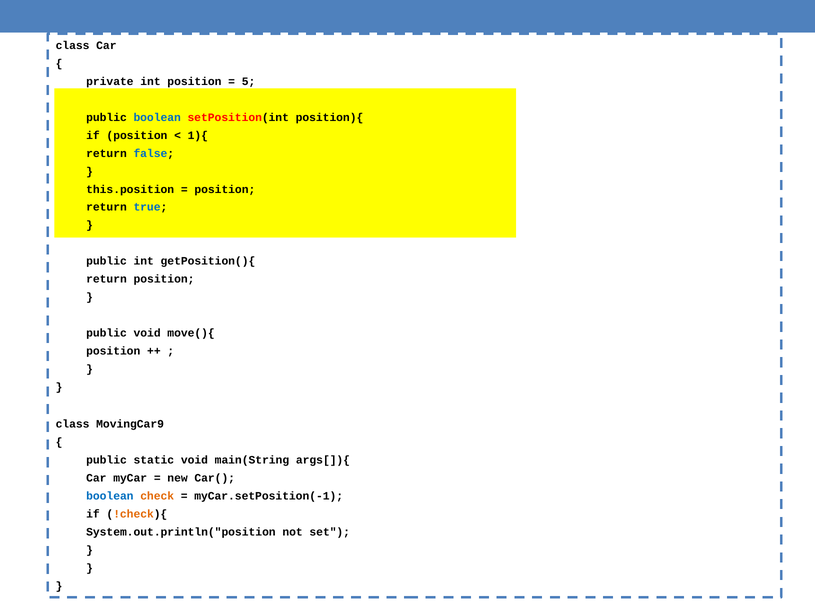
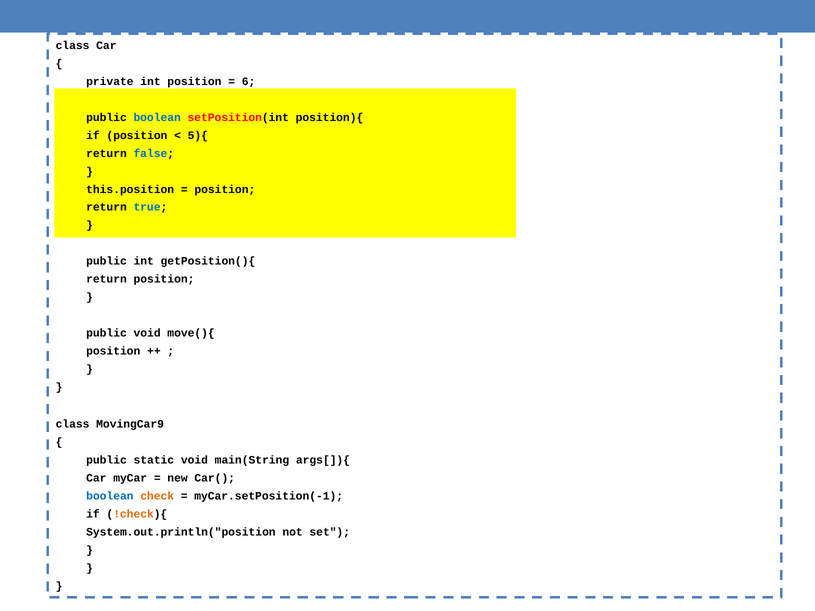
5: 5 -> 6
1){: 1){ -> 5){
